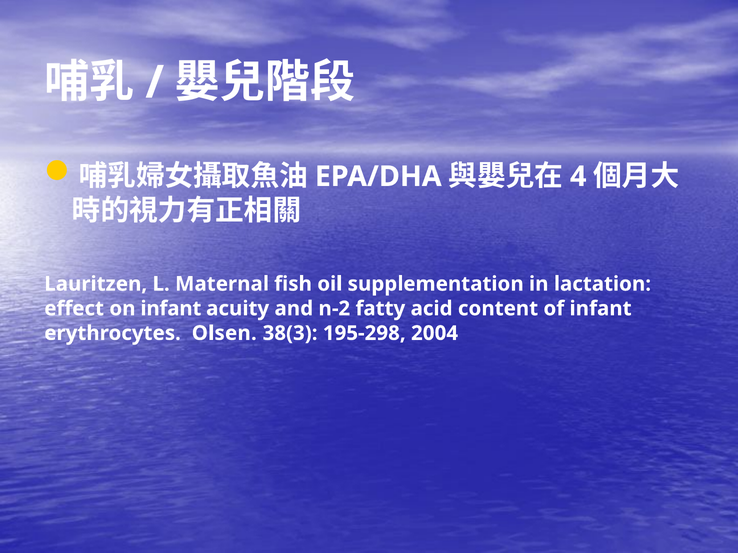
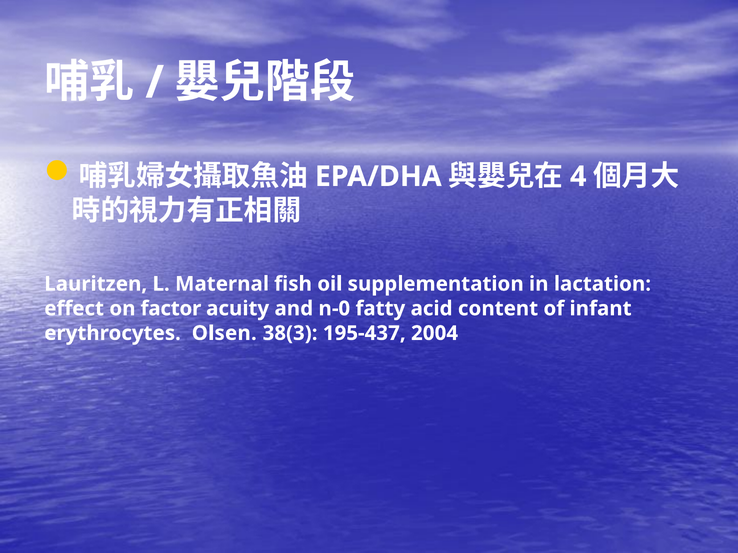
on infant: infant -> factor
n-2: n-2 -> n-0
195-298: 195-298 -> 195-437
